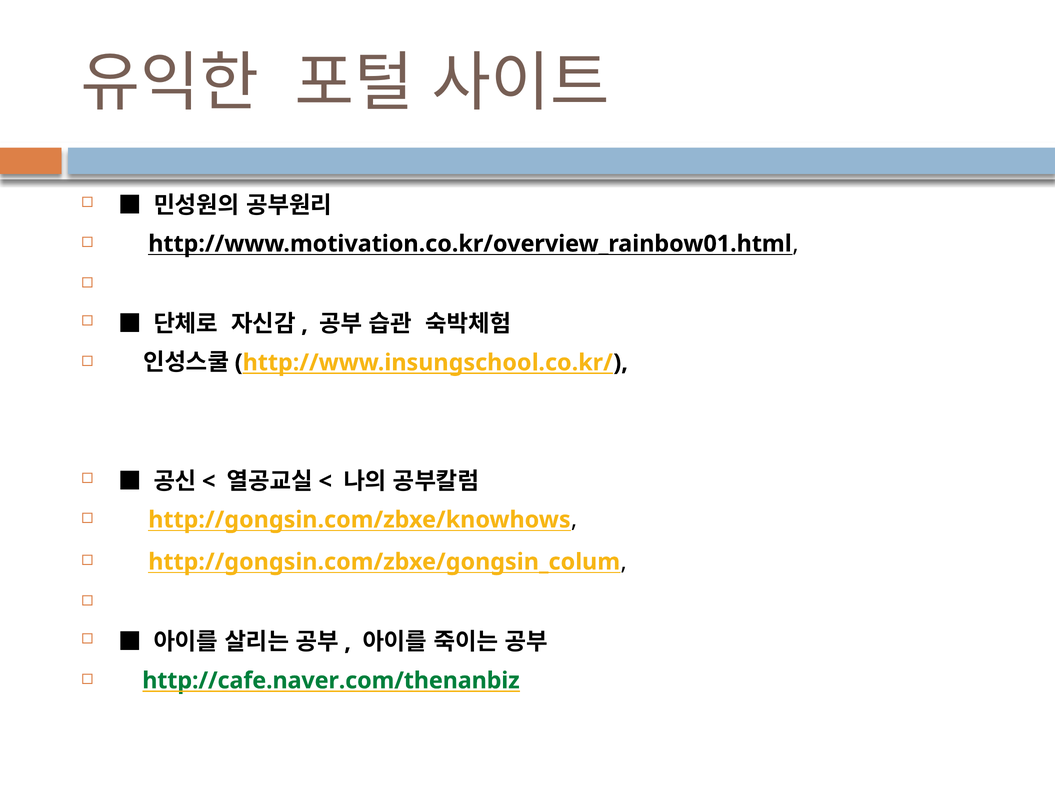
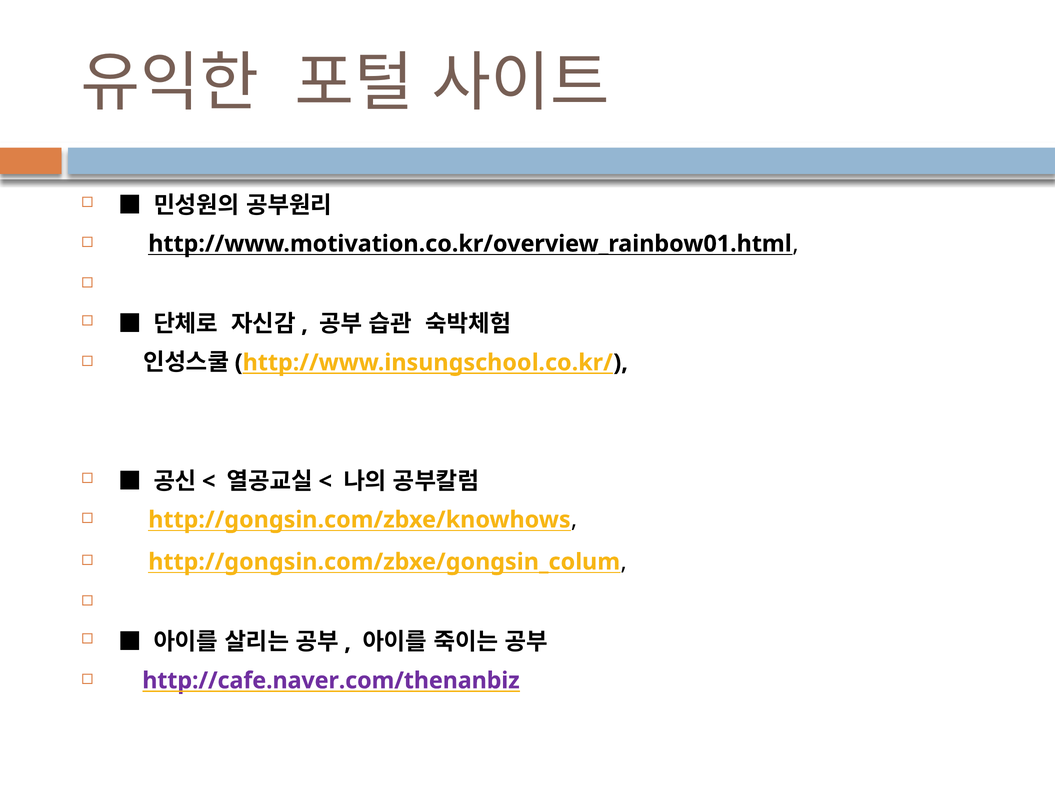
http://cafe.naver.com/thenanbiz colour: green -> purple
